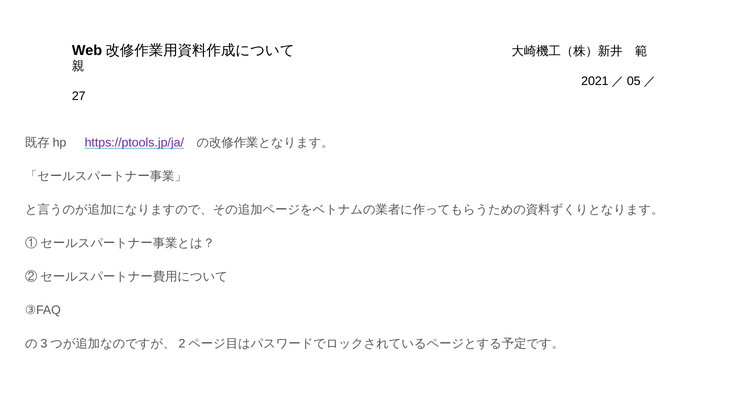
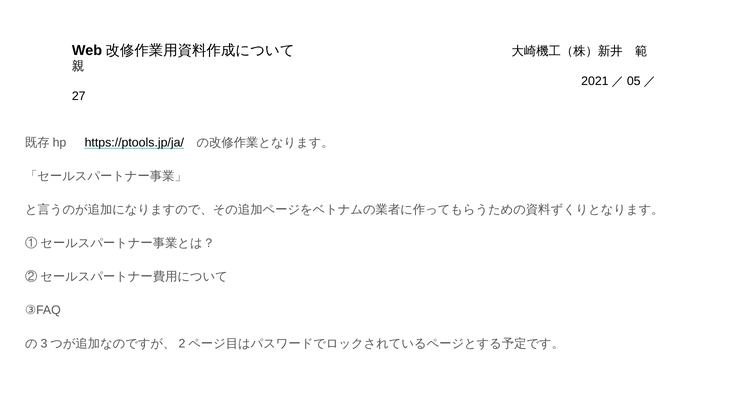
https://ptools.jp/ja/ colour: purple -> black
